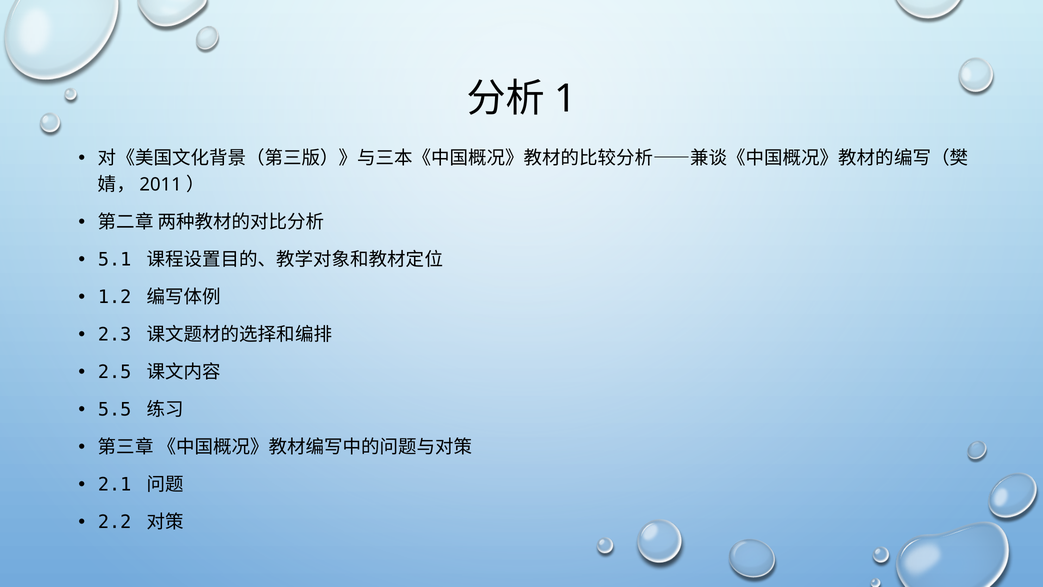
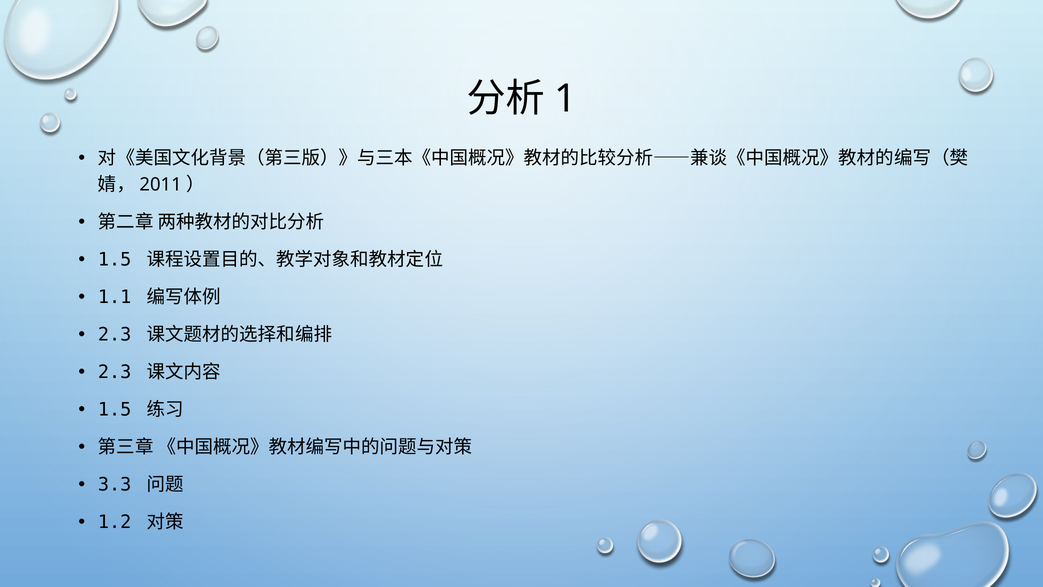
5.1 at (115, 260): 5.1 -> 1.5
1.2: 1.2 -> 1.1
2.5 at (115, 372): 2.5 -> 2.3
5.5 at (115, 410): 5.5 -> 1.5
2.1: 2.1 -> 3.3
2.2: 2.2 -> 1.2
